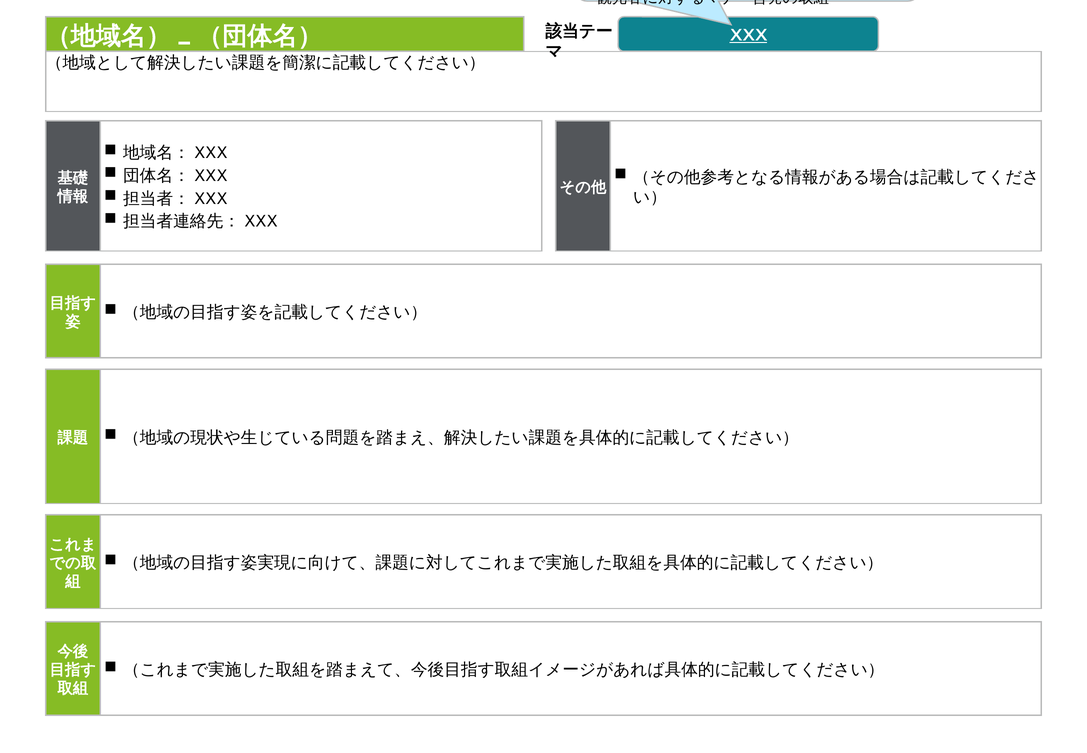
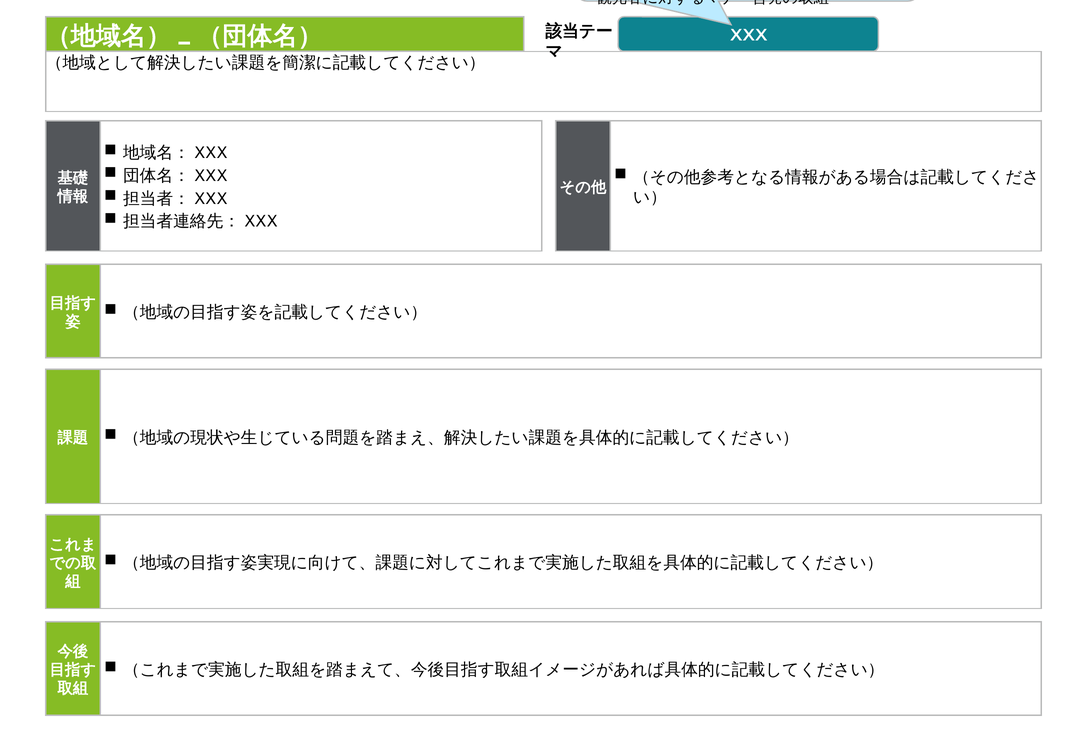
XXX underline: present -> none
